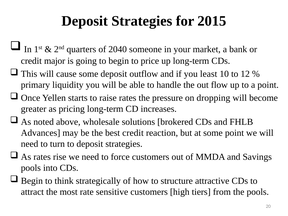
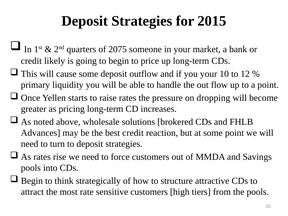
2040: 2040 -> 2075
major: major -> likely
you least: least -> your
